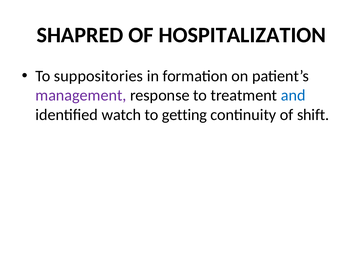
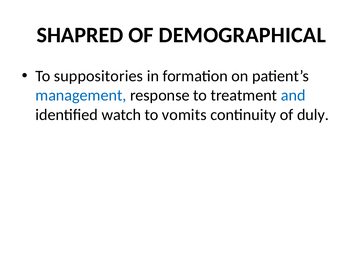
HOSPITALIZATION: HOSPITALIZATION -> DEMOGRAPHICAL
management colour: purple -> blue
getting: getting -> vomits
shift: shift -> duly
